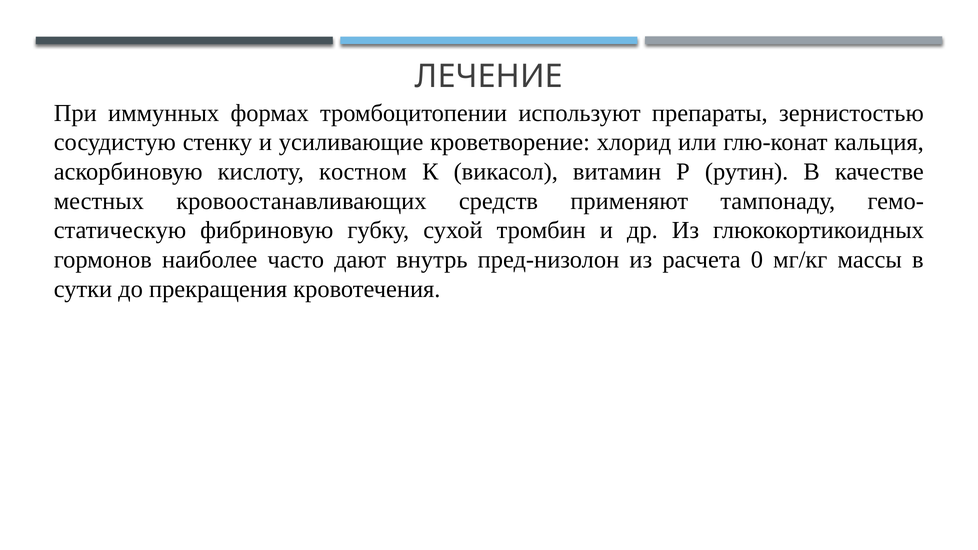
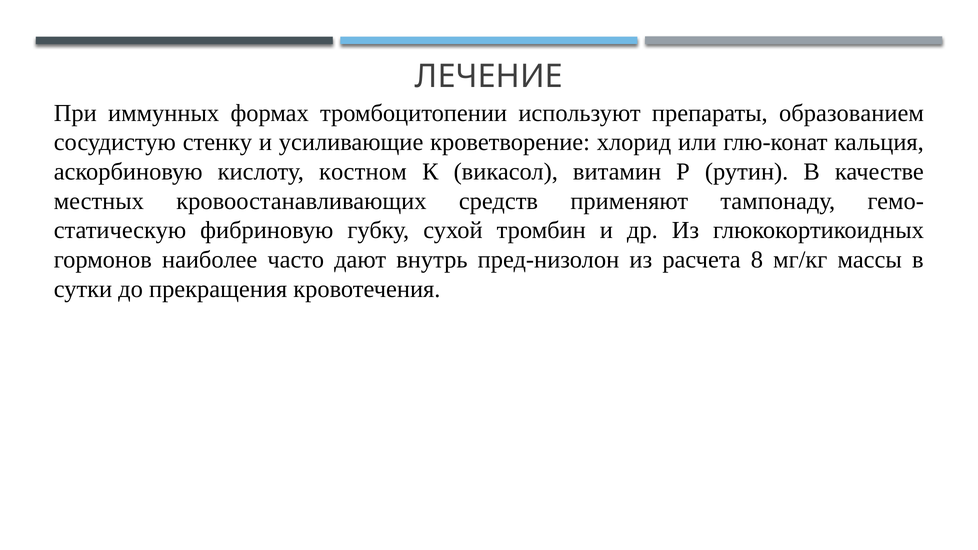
зернистостью: зернистостью -> образованием
0: 0 -> 8
